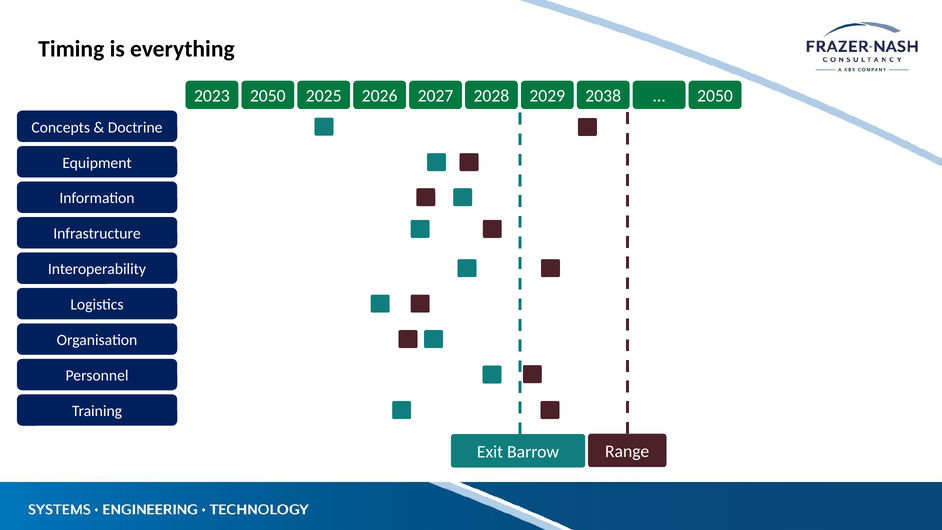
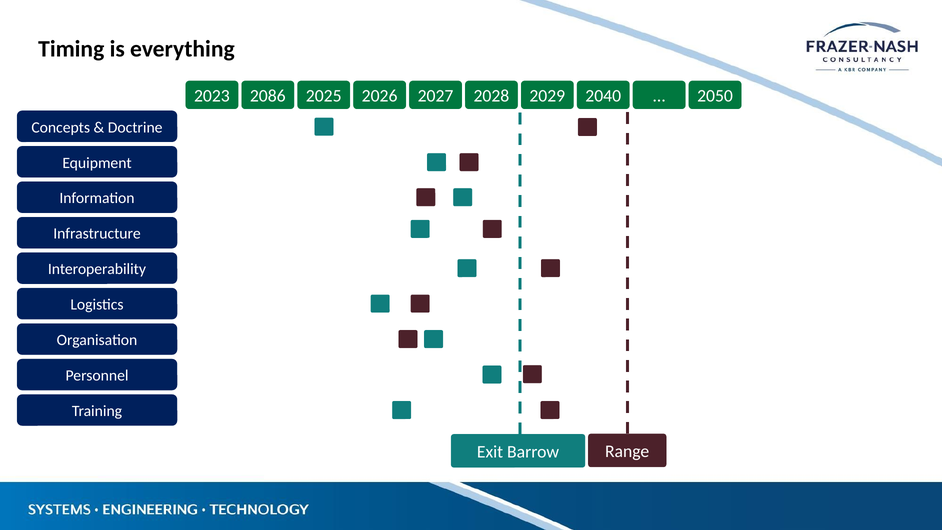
2023 2050: 2050 -> 2086
2038: 2038 -> 2040
